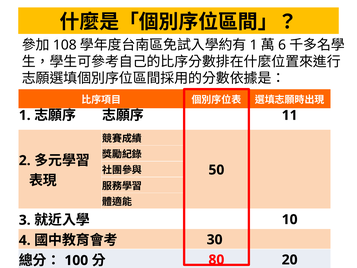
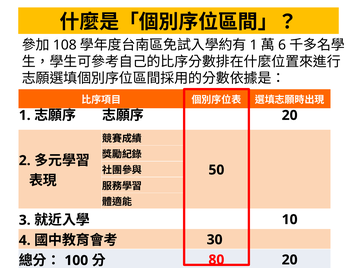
11 at (290, 115): 11 -> 20
